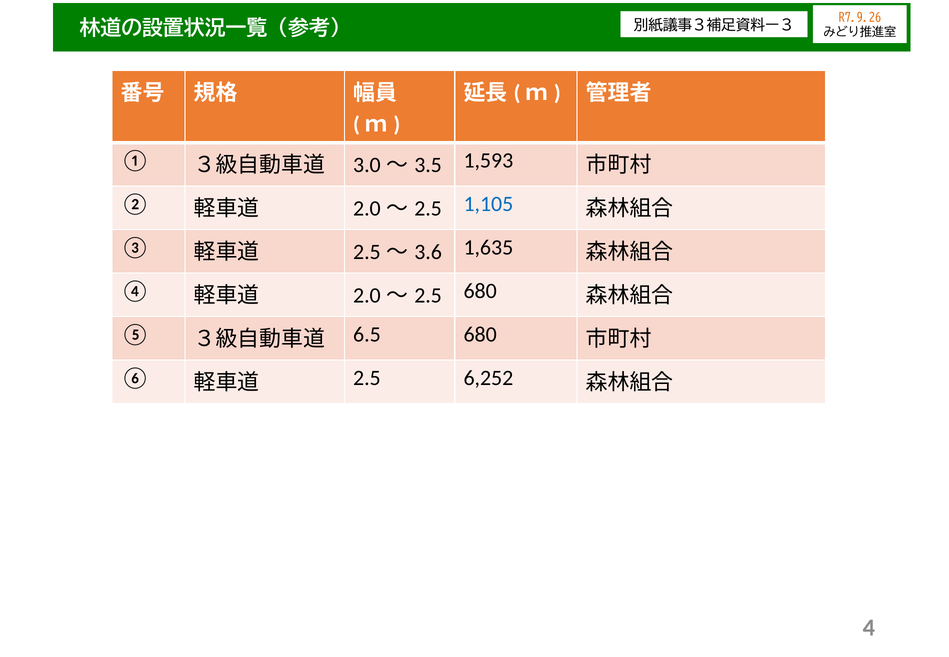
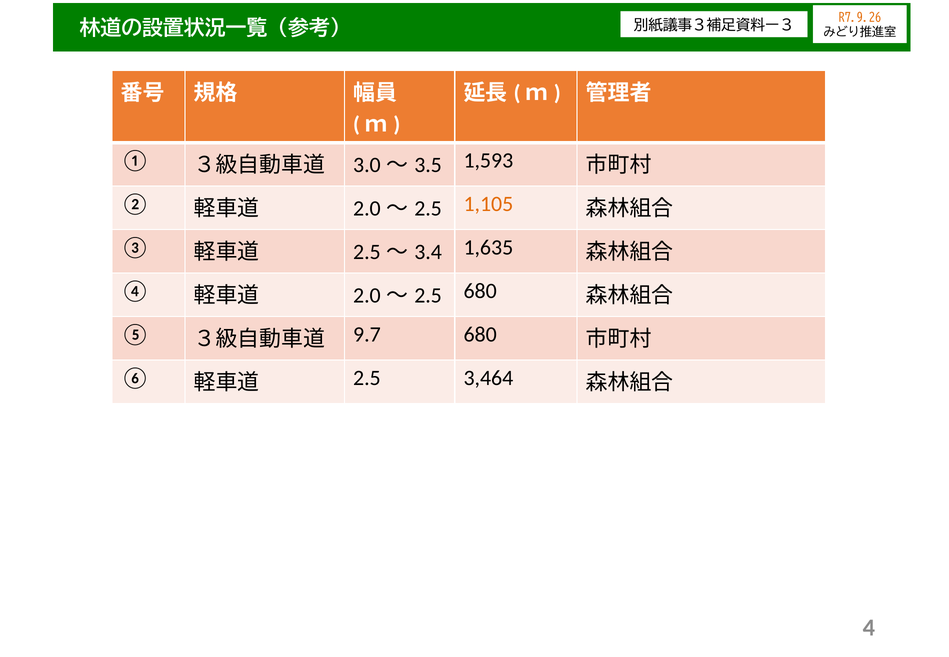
1,105 colour: blue -> orange
3.6: 3.6 -> 3.4
6.5: 6.5 -> 9.7
6,252: 6,252 -> 3,464
